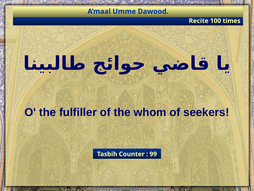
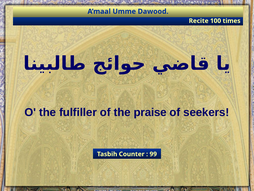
whom: whom -> praise
